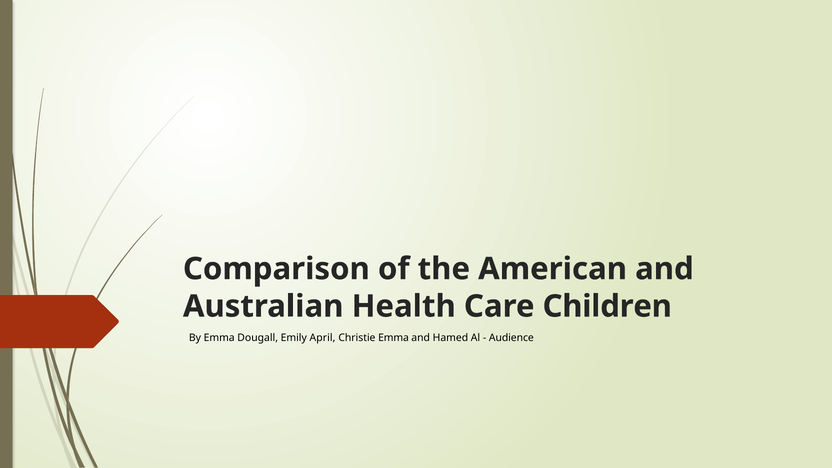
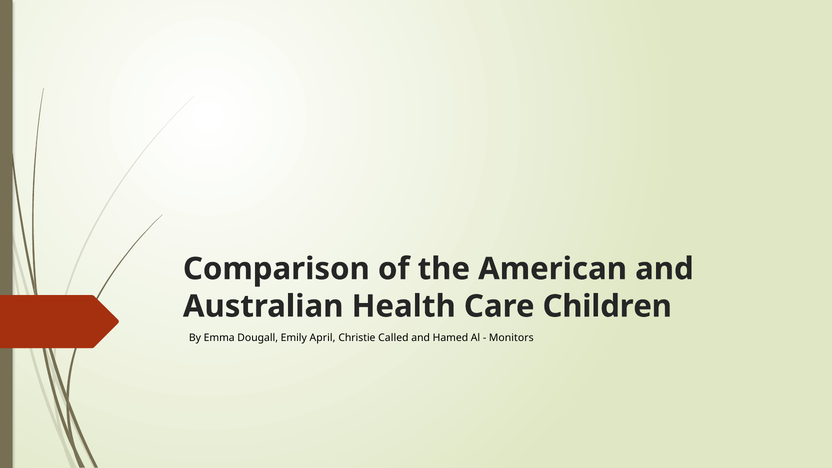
Christie Emma: Emma -> Called
Audience: Audience -> Monitors
